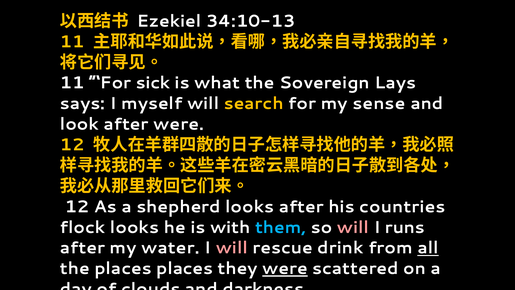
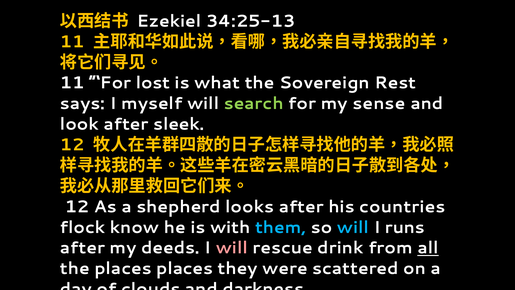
34:10-13: 34:10-13 -> 34:25-13
sick: sick -> lost
Lays: Lays -> Rest
search colour: yellow -> light green
after were: were -> sleek
flock looks: looks -> know
will at (353, 227) colour: pink -> light blue
water: water -> deeds
were at (285, 268) underline: present -> none
